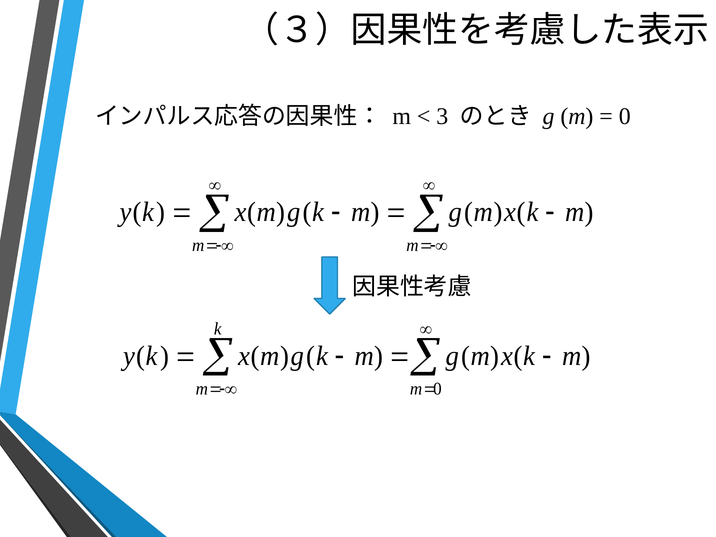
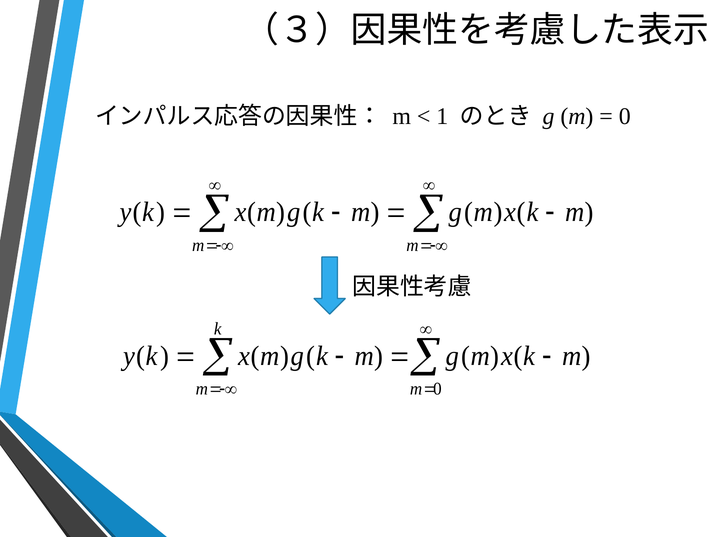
3: 3 -> 1
